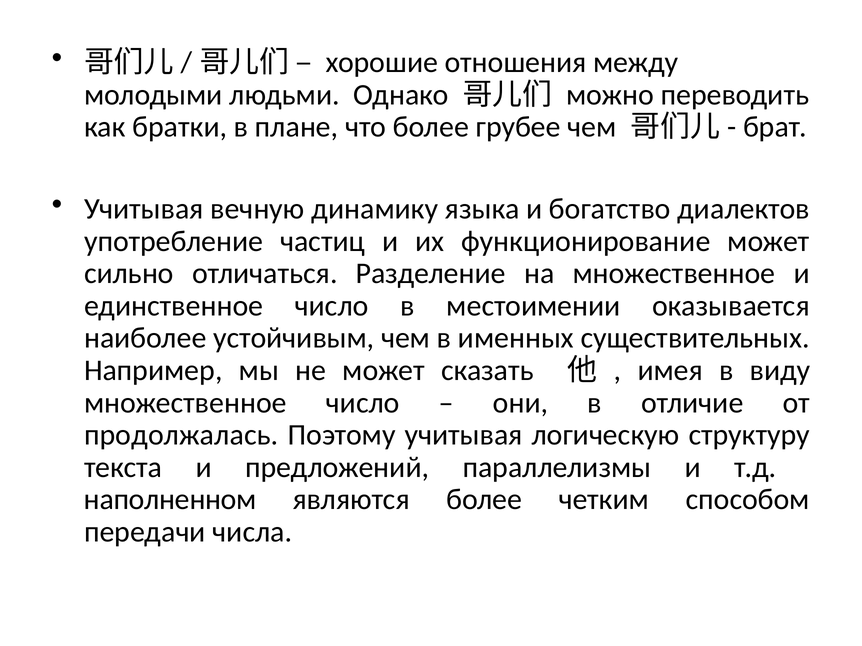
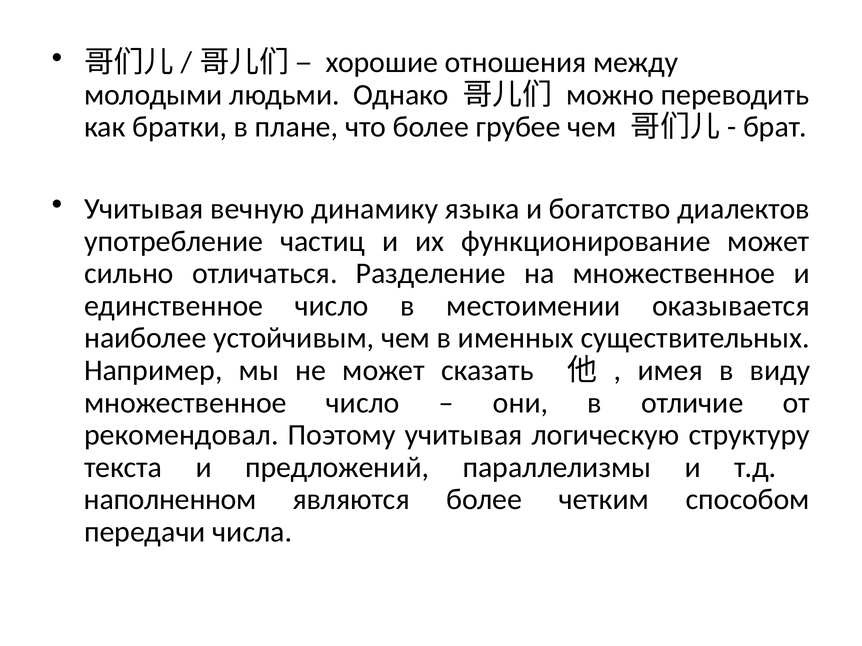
продолжалась: продолжалась -> рекомендовал
